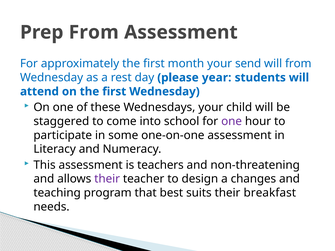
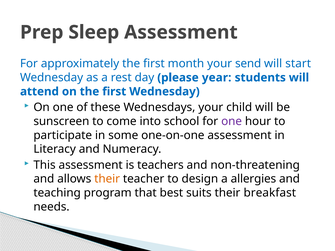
Prep From: From -> Sleep
will from: from -> start
staggered: staggered -> sunscreen
their at (107, 179) colour: purple -> orange
changes: changes -> allergies
